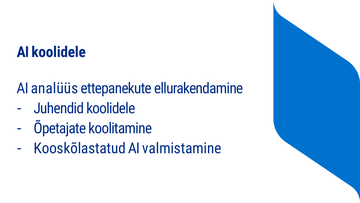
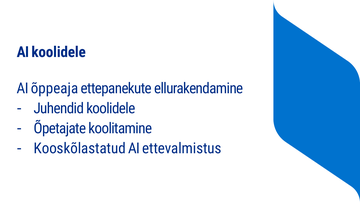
analüüs: analüüs -> õppeaja
valmistamine: valmistamine -> ettevalmistus
